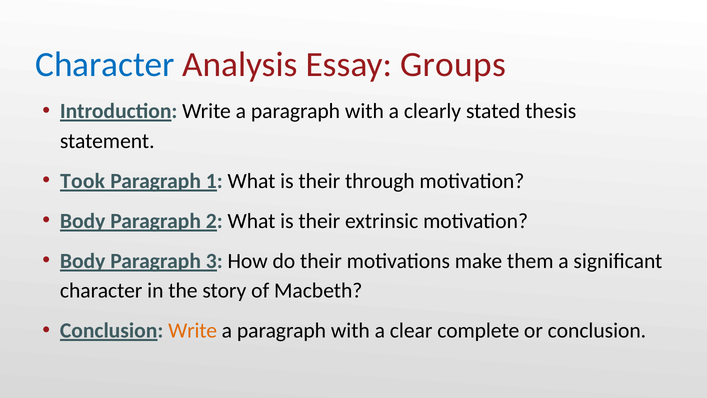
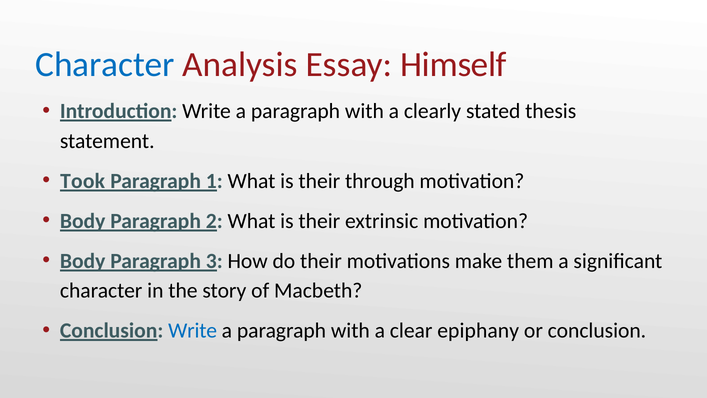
Groups: Groups -> Himself
Write at (193, 331) colour: orange -> blue
complete: complete -> epiphany
